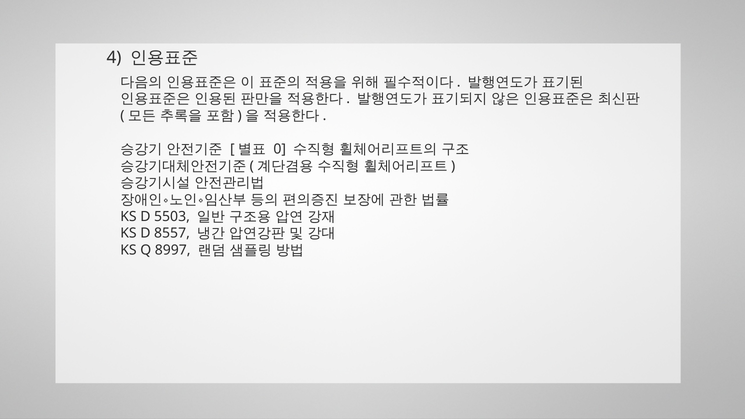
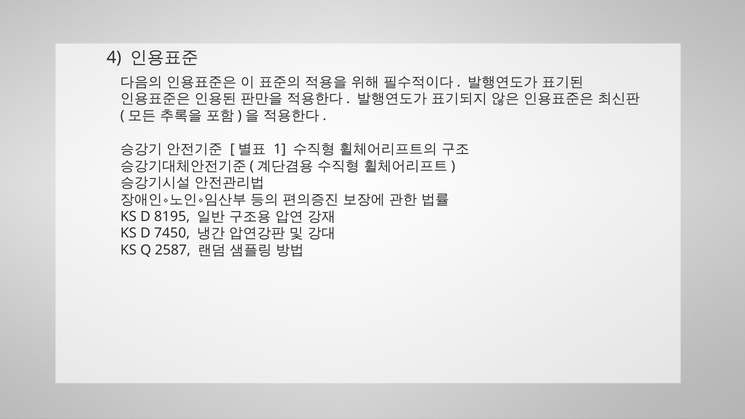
0: 0 -> 1
5503: 5503 -> 8195
8557: 8557 -> 7450
8997: 8997 -> 2587
